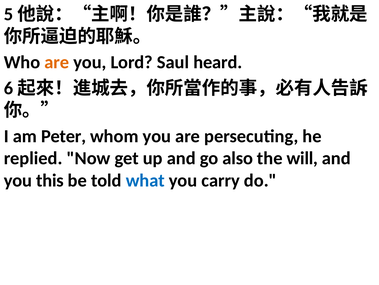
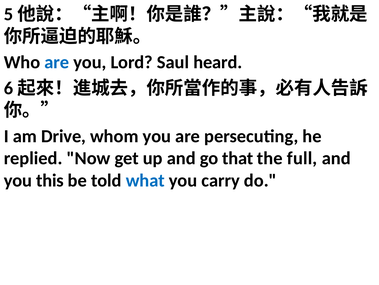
are at (57, 62) colour: orange -> blue
Peter: Peter -> Drive
also: also -> that
will: will -> full
